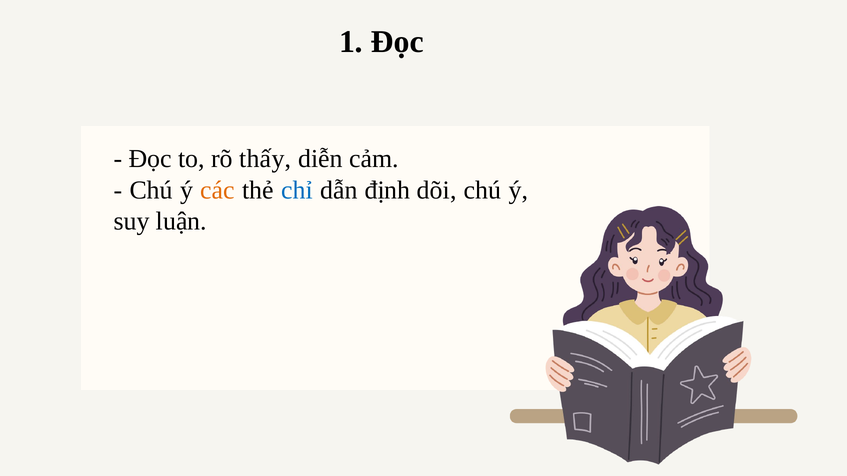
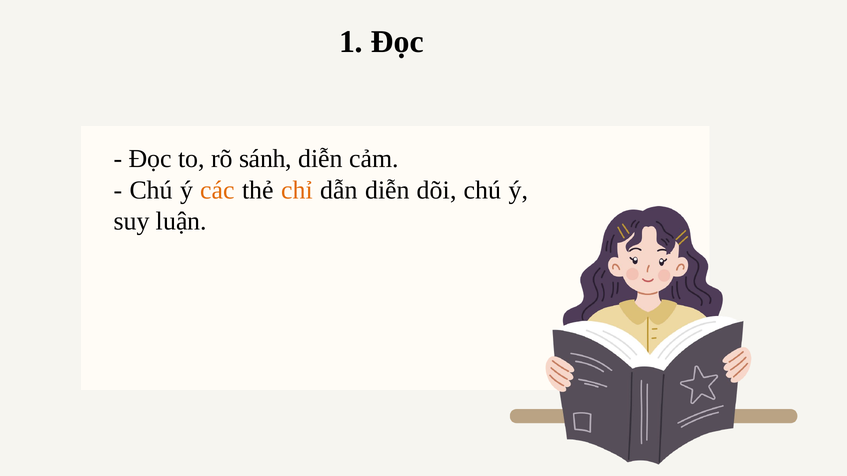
thấy: thấy -> sánh
chỉ colour: blue -> orange
dẫn định: định -> diễn
